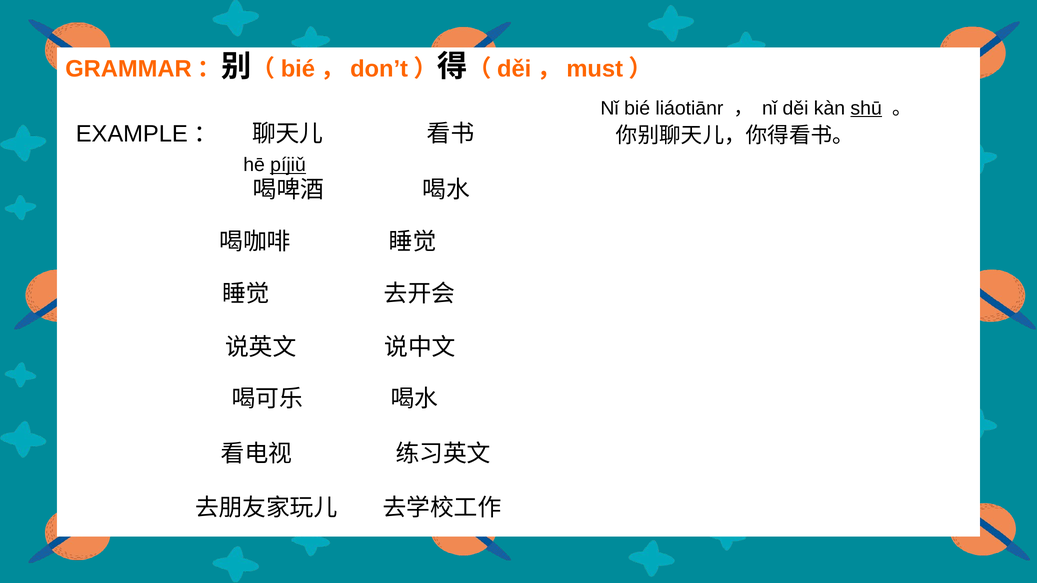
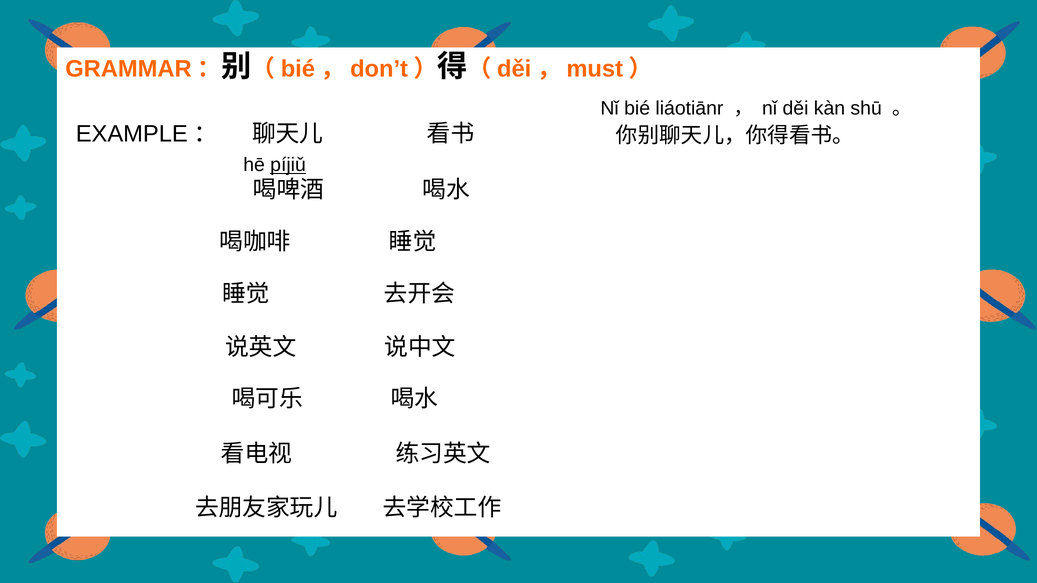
shū underline: present -> none
